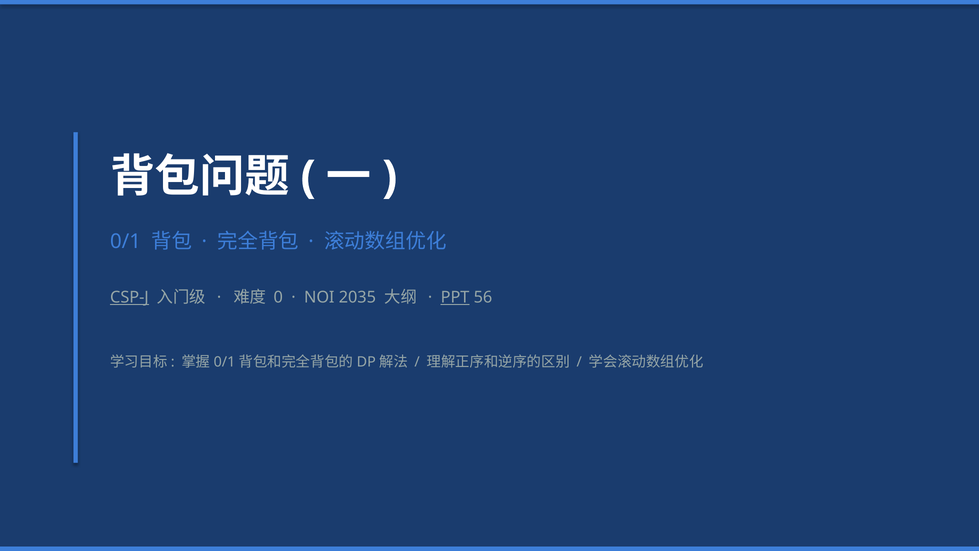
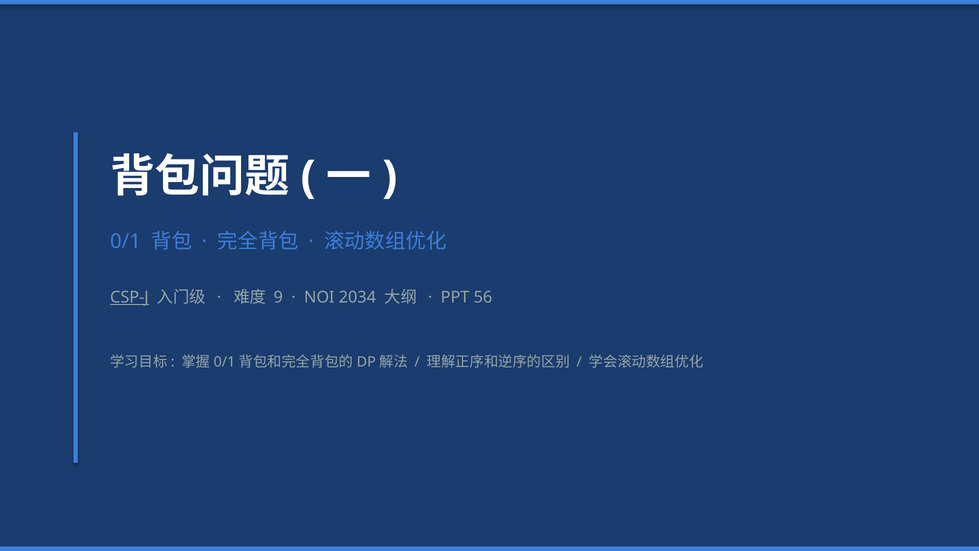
0: 0 -> 9
2035: 2035 -> 2034
PPT underline: present -> none
